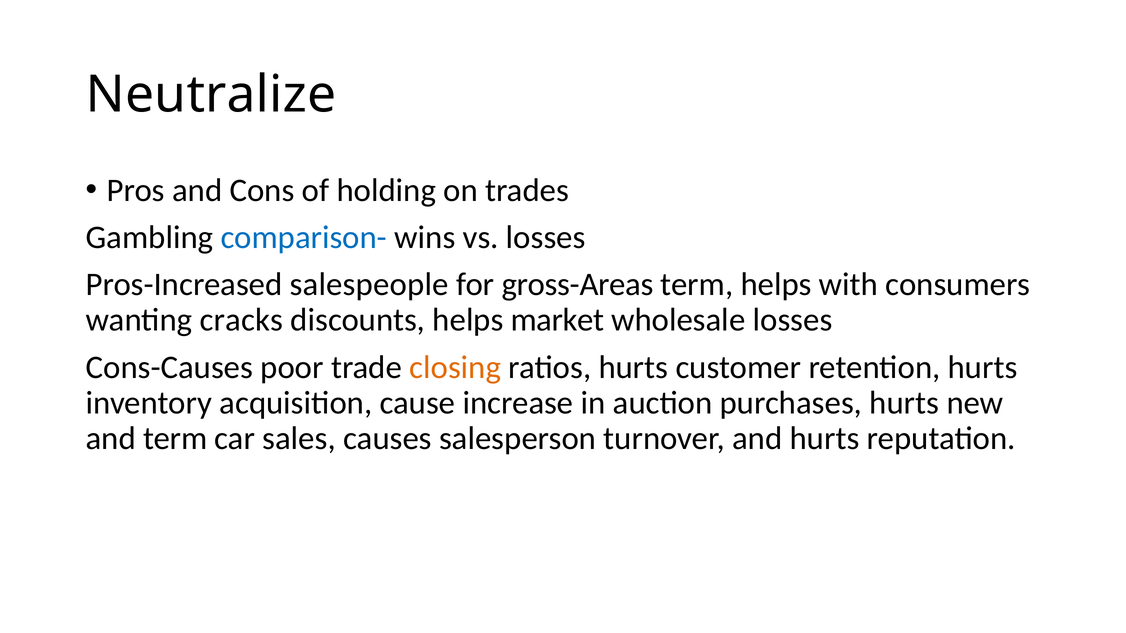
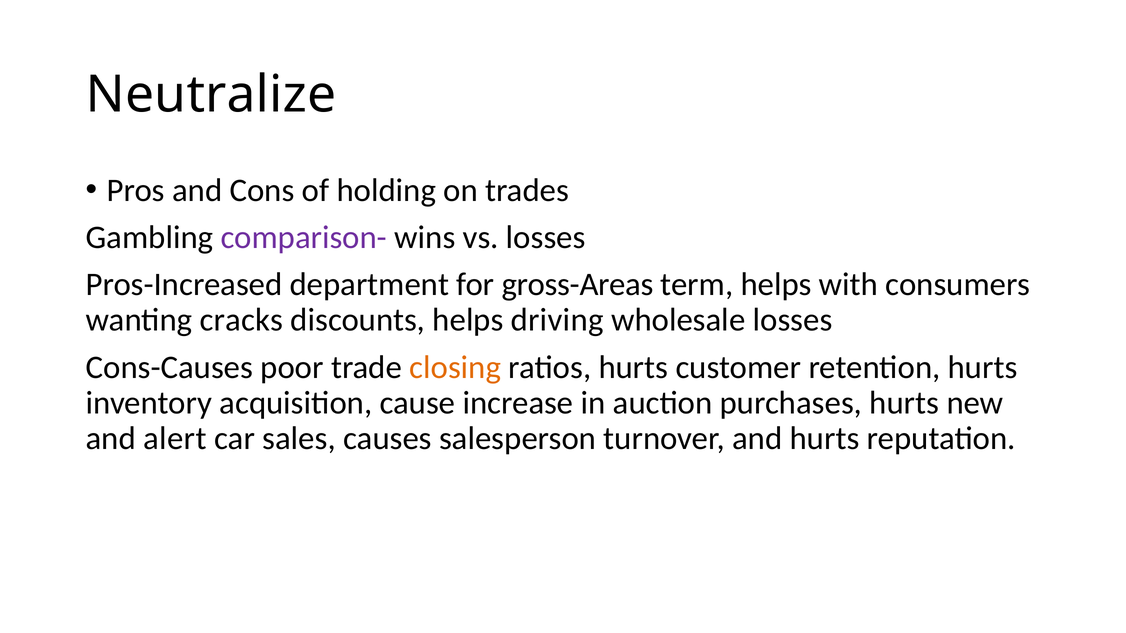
comparison- colour: blue -> purple
salespeople: salespeople -> department
market: market -> driving
and term: term -> alert
